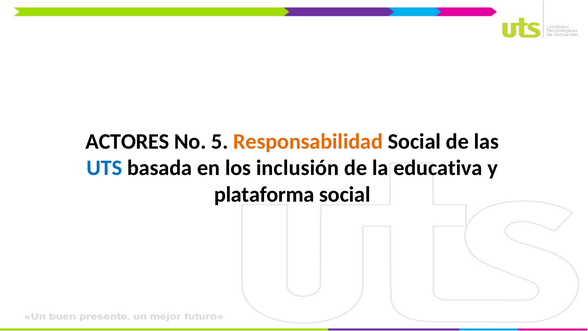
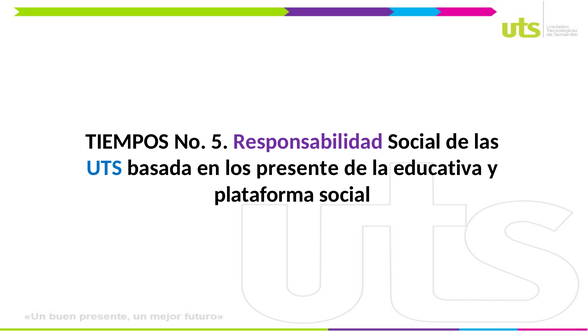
ACTORES: ACTORES -> TIEMPOS
Responsabilidad colour: orange -> purple
inclusión: inclusión -> presente
